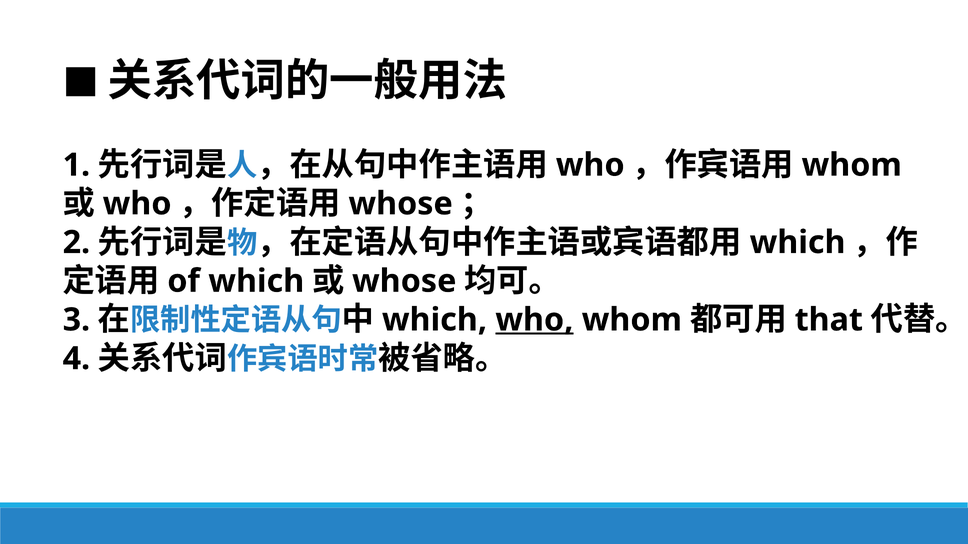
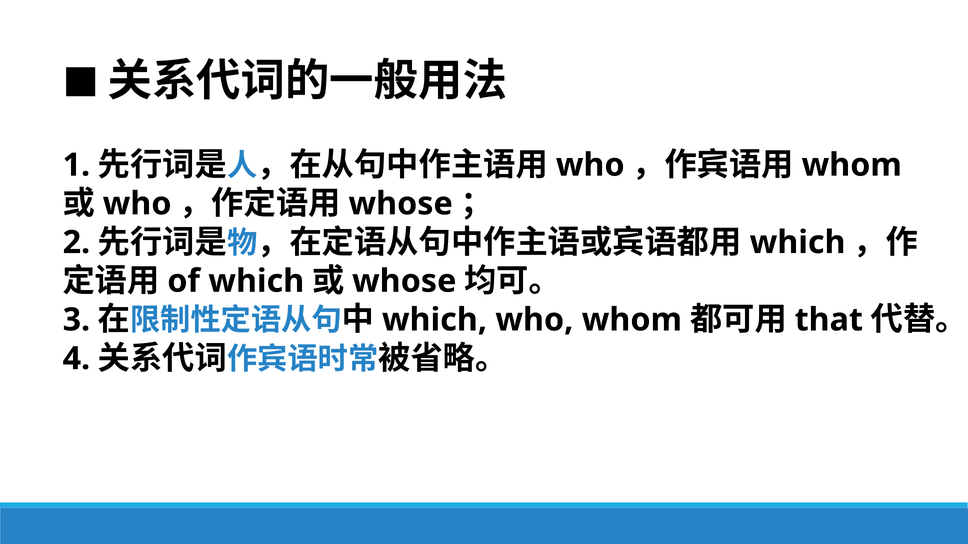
who at (534, 320) underline: present -> none
